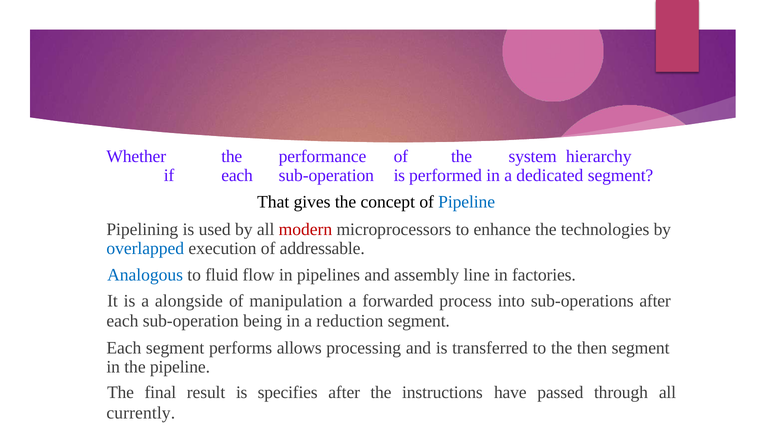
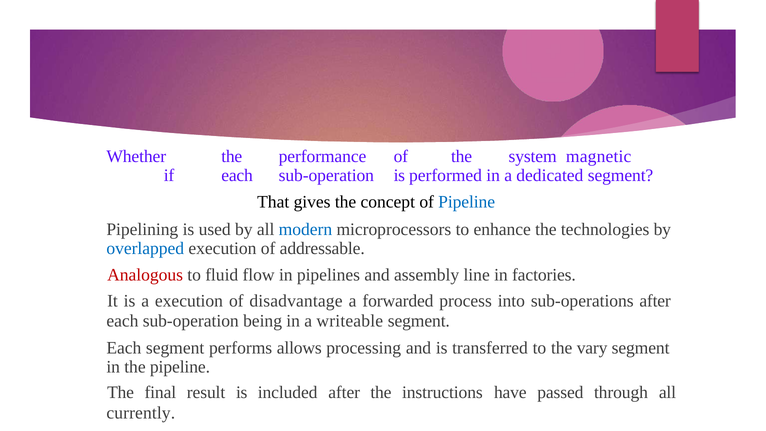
hierarchy: hierarchy -> magnetic
modern colour: red -> blue
Analogous colour: blue -> red
a alongside: alongside -> execution
manipulation: manipulation -> disadvantage
reduction: reduction -> writeable
then: then -> vary
specifies: specifies -> included
